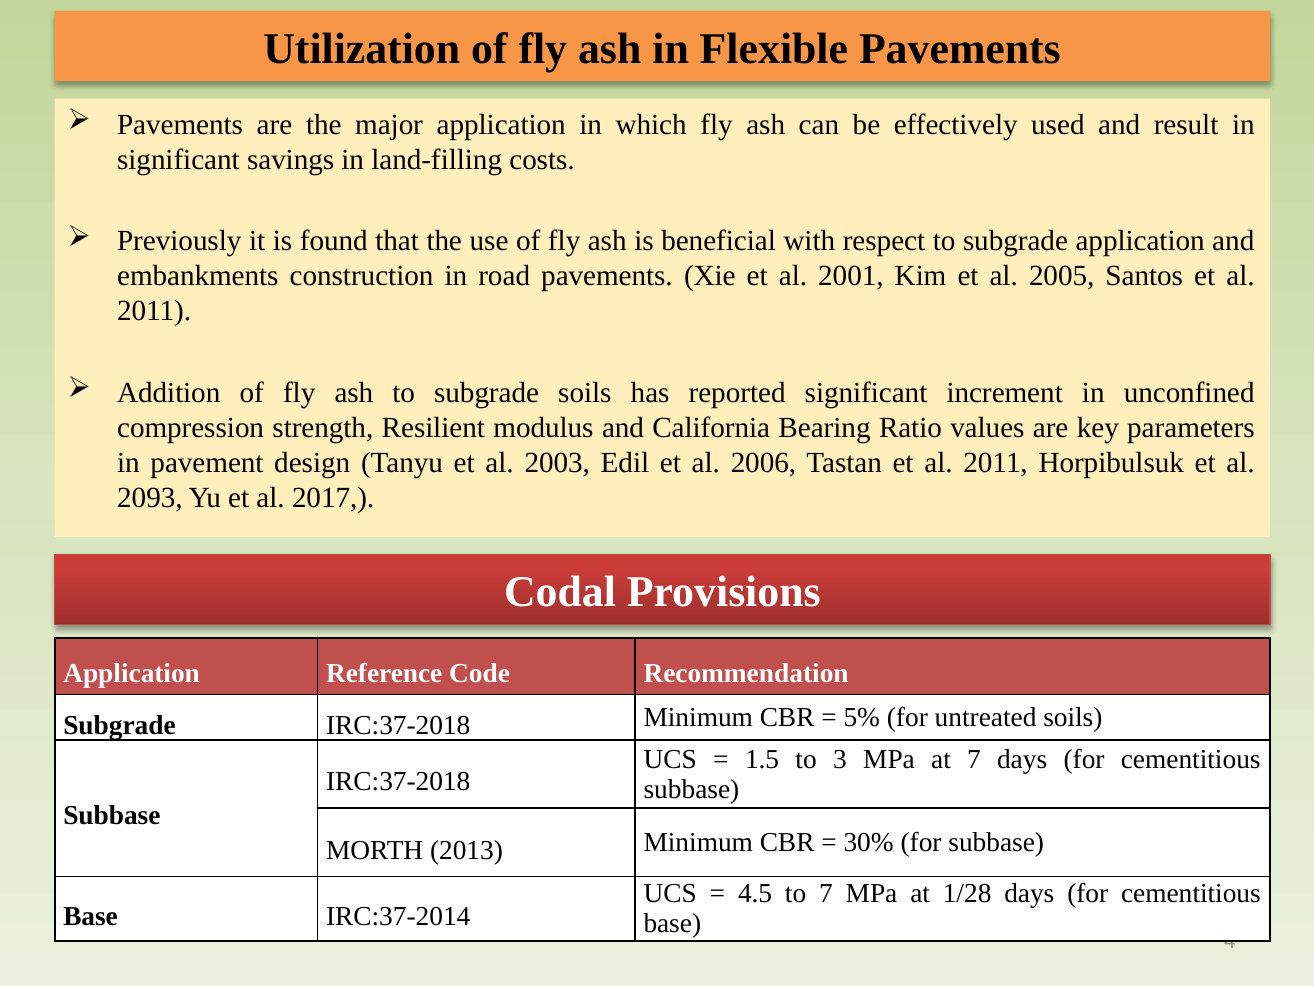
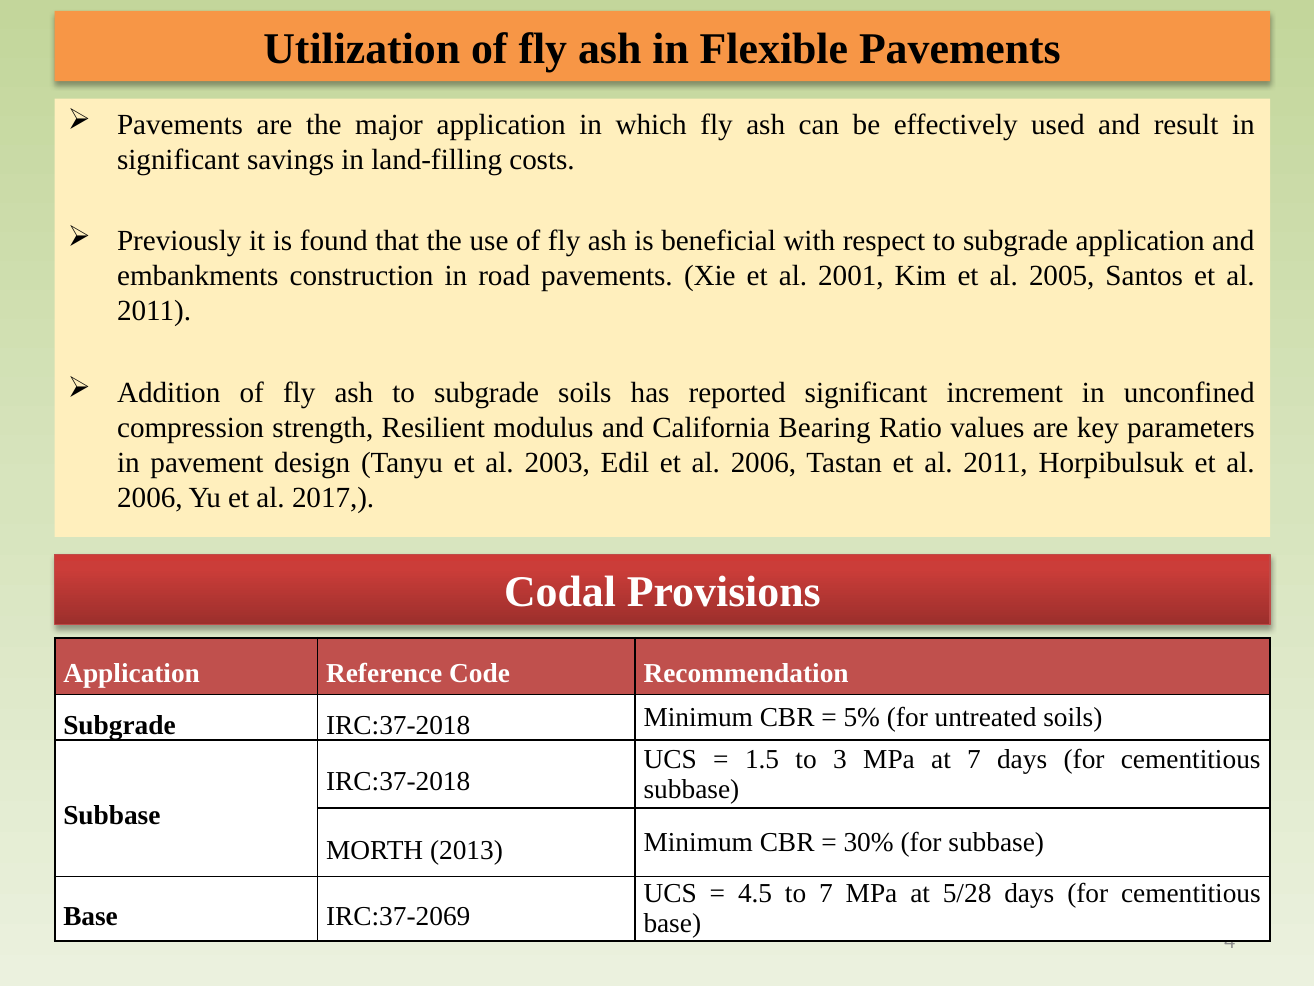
2093 at (150, 498): 2093 -> 2006
1/28: 1/28 -> 5/28
IRC:37-2014: IRC:37-2014 -> IRC:37-2069
